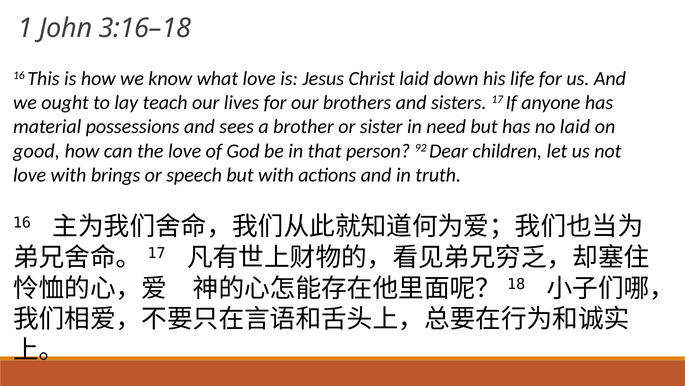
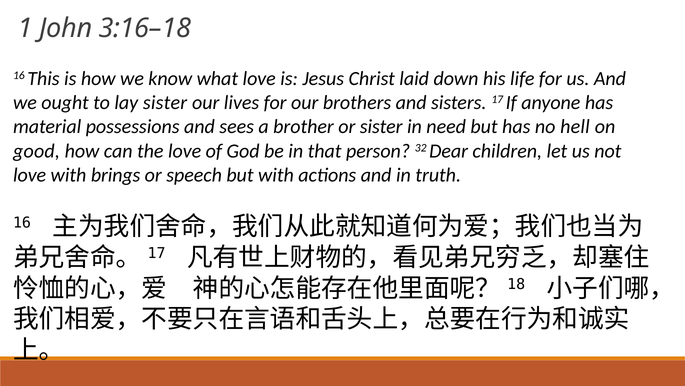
lay teach: teach -> sister
no laid: laid -> hell
92: 92 -> 32
